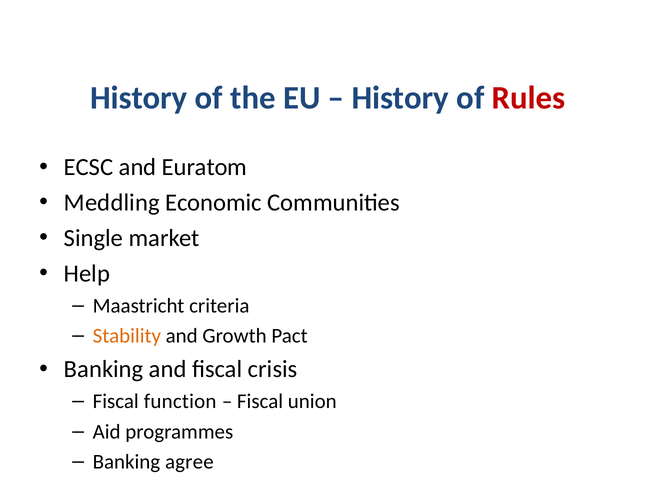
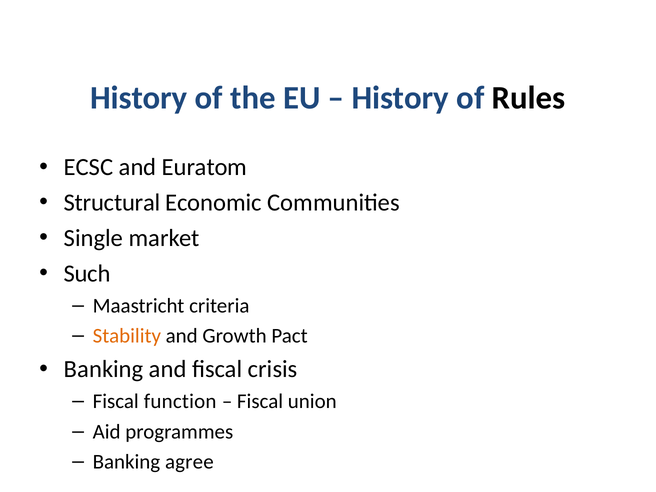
Rules colour: red -> black
Meddling: Meddling -> Structural
Help: Help -> Such
